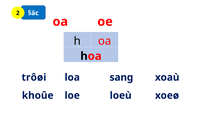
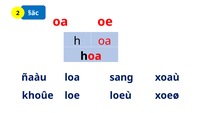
trôøi: trôøi -> ñaàu
